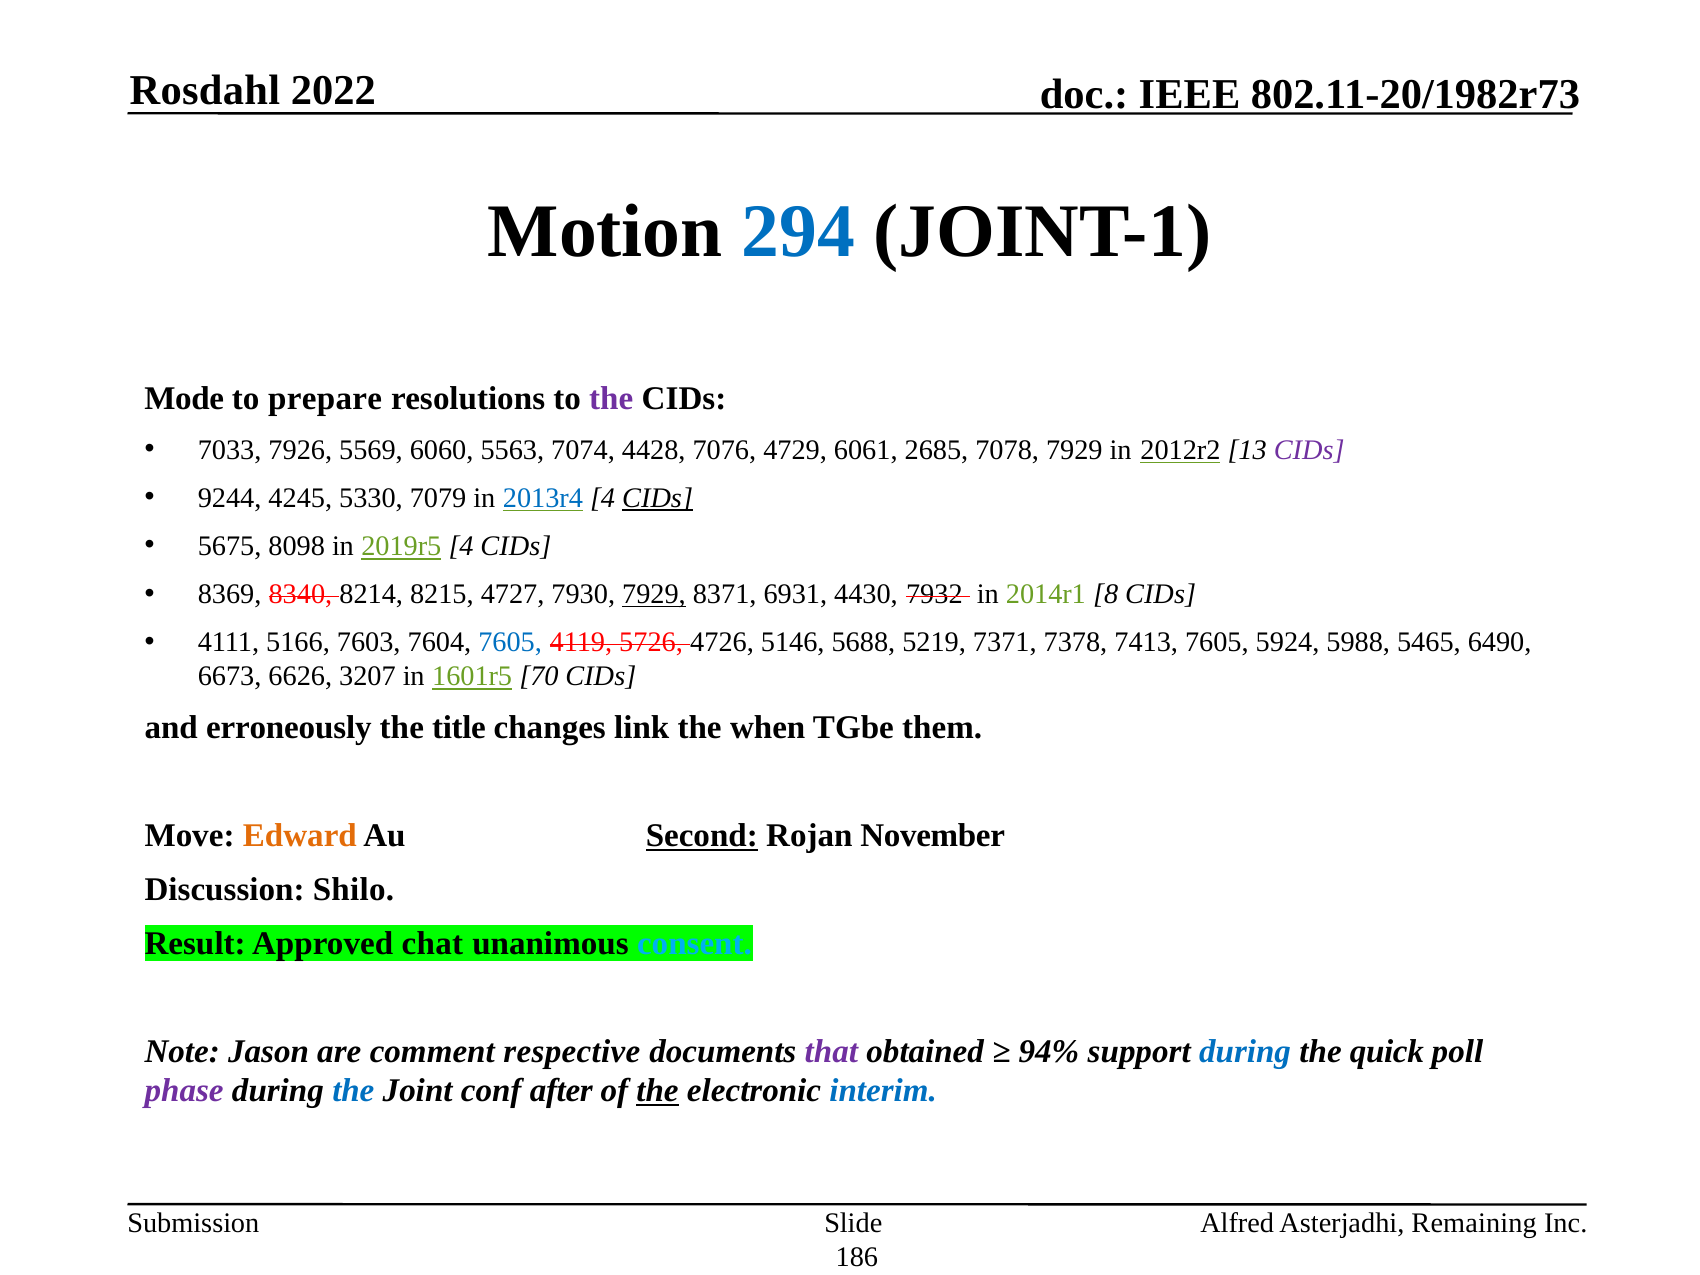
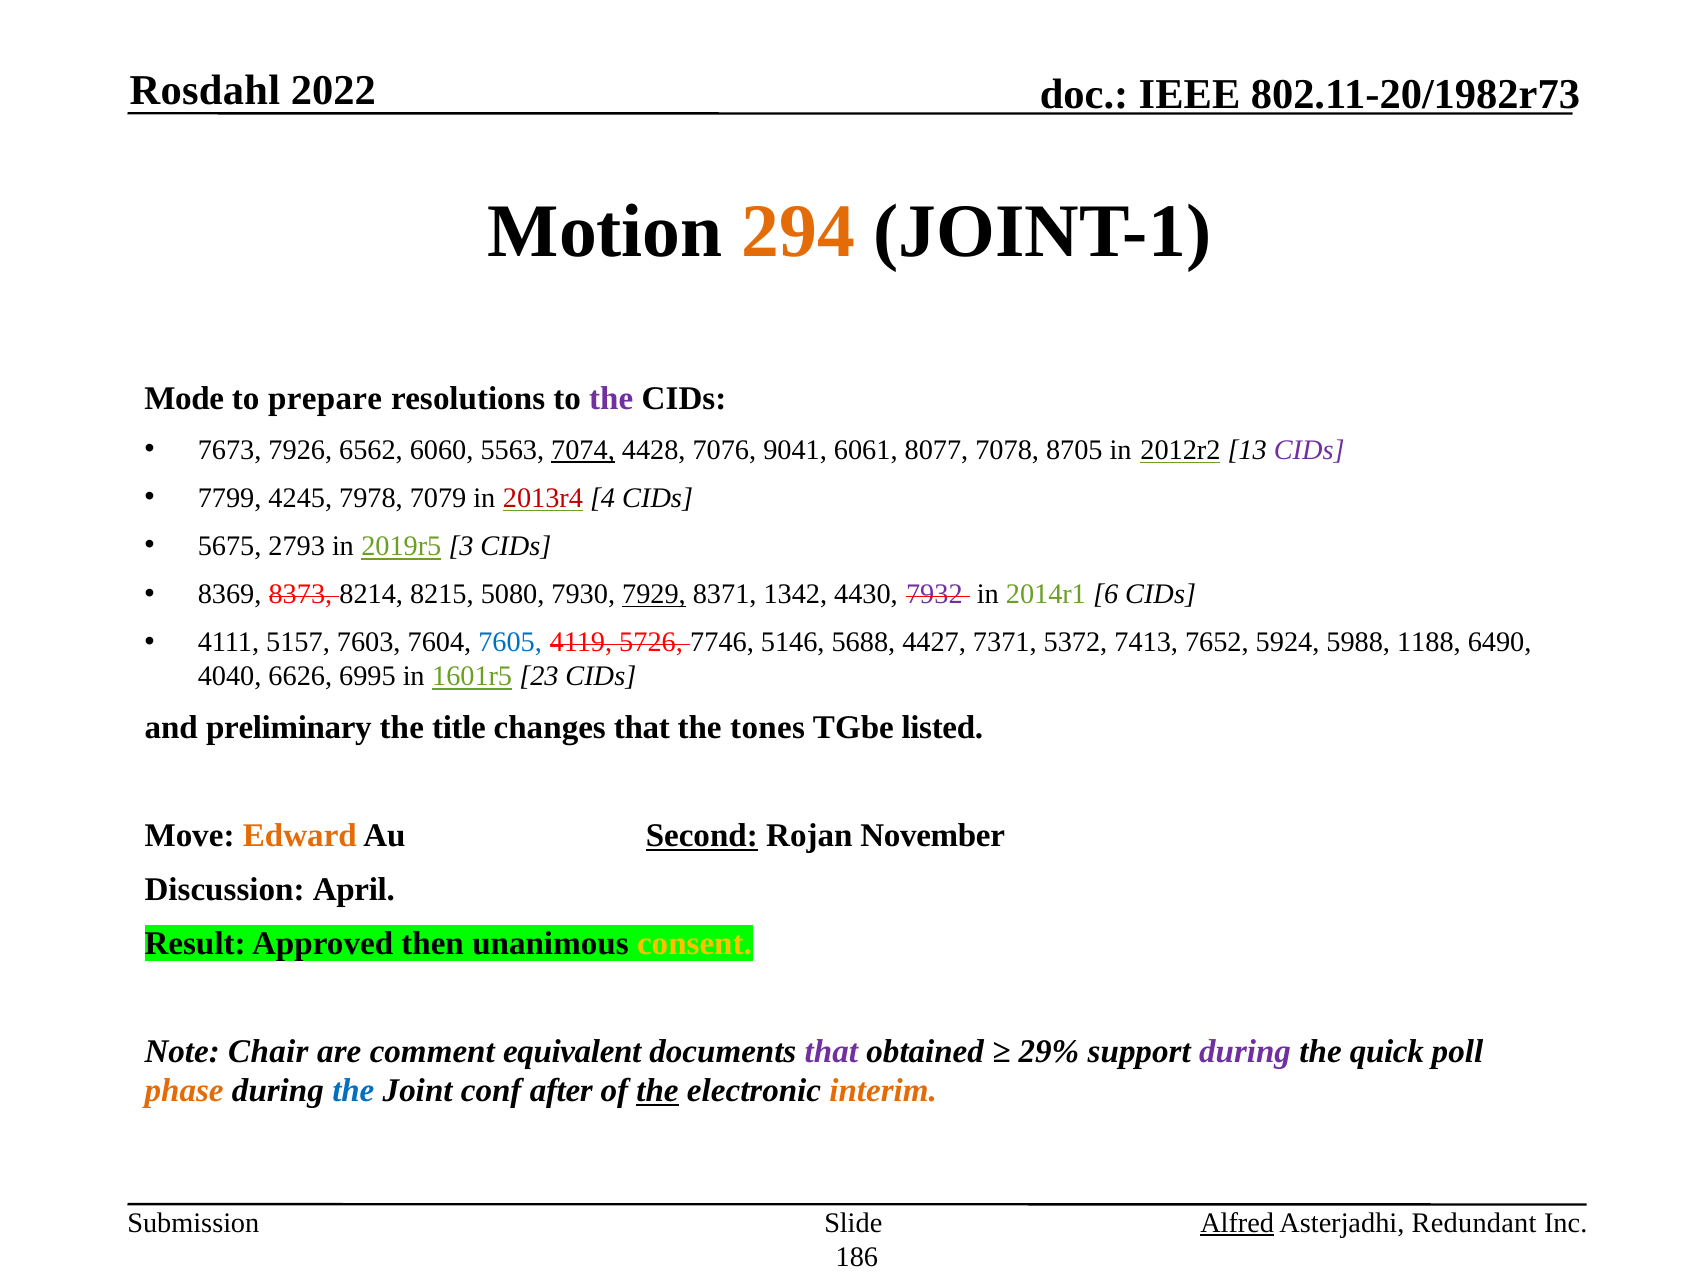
294 colour: blue -> orange
7033: 7033 -> 7673
5569: 5569 -> 6562
7074 underline: none -> present
4729: 4729 -> 9041
2685: 2685 -> 8077
7078 7929: 7929 -> 8705
9244: 9244 -> 7799
5330: 5330 -> 7978
2013r4 colour: blue -> red
CIDs at (658, 498) underline: present -> none
8098: 8098 -> 2793
2019r5 4: 4 -> 3
8340: 8340 -> 8373
4727: 4727 -> 5080
6931: 6931 -> 1342
7932 colour: black -> purple
8: 8 -> 6
5166: 5166 -> 5157
4726: 4726 -> 7746
5219: 5219 -> 4427
7378: 7378 -> 5372
7413 7605: 7605 -> 7652
5465: 5465 -> 1188
6673: 6673 -> 4040
3207: 3207 -> 6995
70: 70 -> 23
erroneously: erroneously -> preliminary
changes link: link -> that
when: when -> tones
them: them -> listed
Shilo: Shilo -> April
chat: chat -> then
consent colour: light blue -> yellow
Jason: Jason -> Chair
respective: respective -> equivalent
94%: 94% -> 29%
during at (1245, 1051) colour: blue -> purple
phase colour: purple -> orange
interim colour: blue -> orange
Alfred underline: none -> present
Remaining: Remaining -> Redundant
